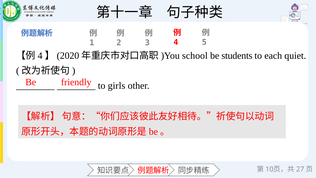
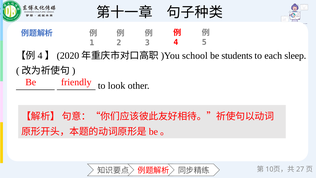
quiet: quiet -> sleep
girls: girls -> look
